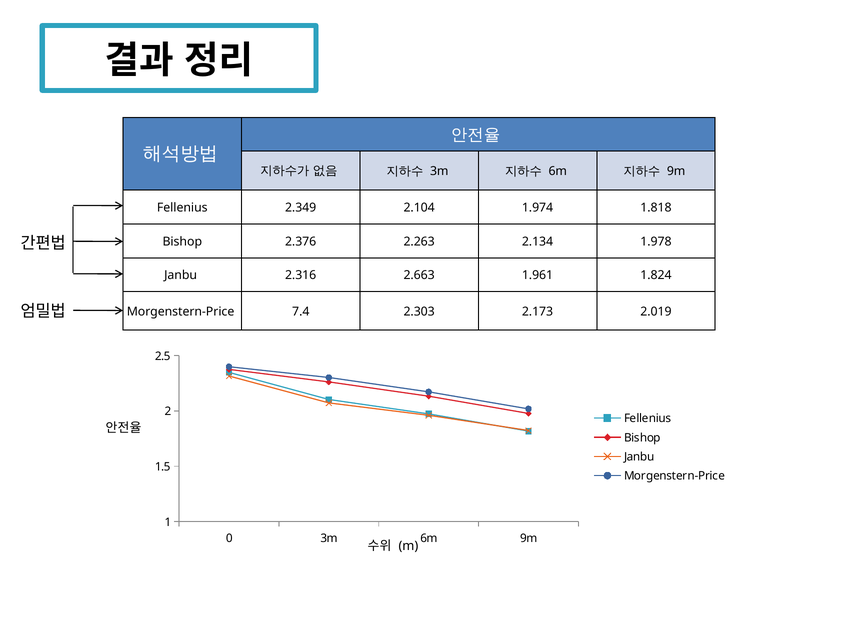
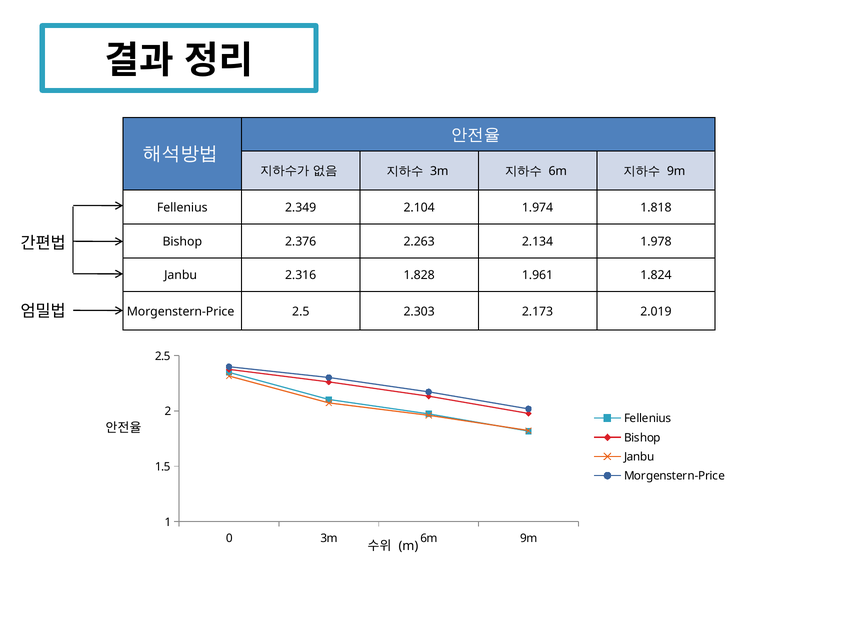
2.663: 2.663 -> 1.828
Morgenstern-Price 7.4: 7.4 -> 2.5
